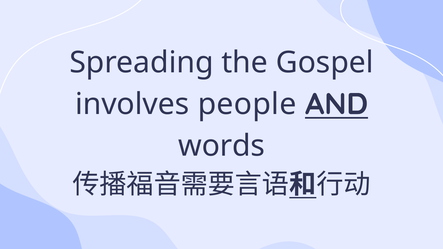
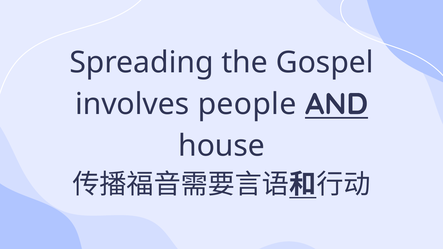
words: words -> house
